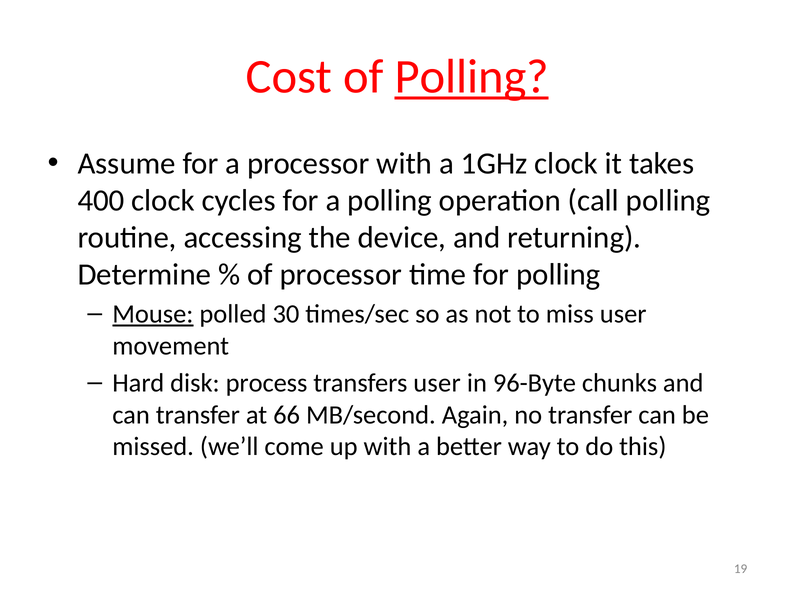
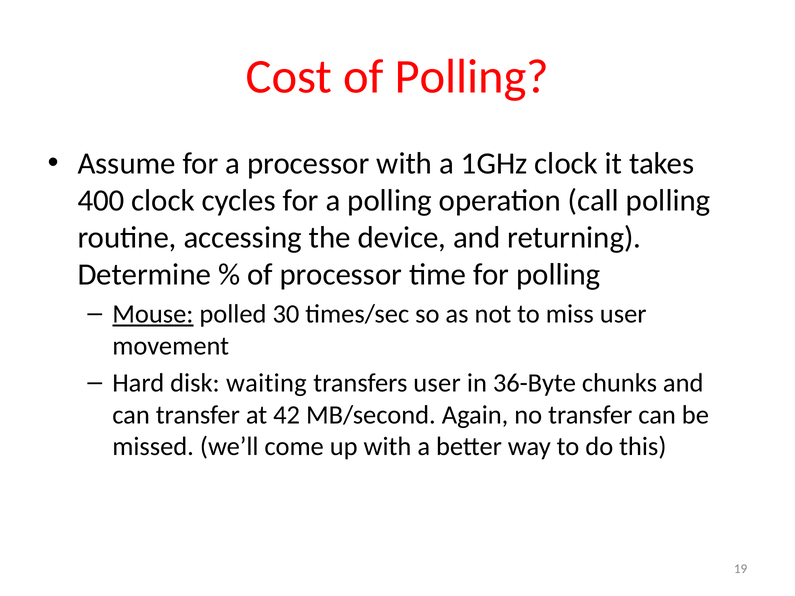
Polling at (472, 77) underline: present -> none
process: process -> waiting
96-Byte: 96-Byte -> 36-Byte
66: 66 -> 42
